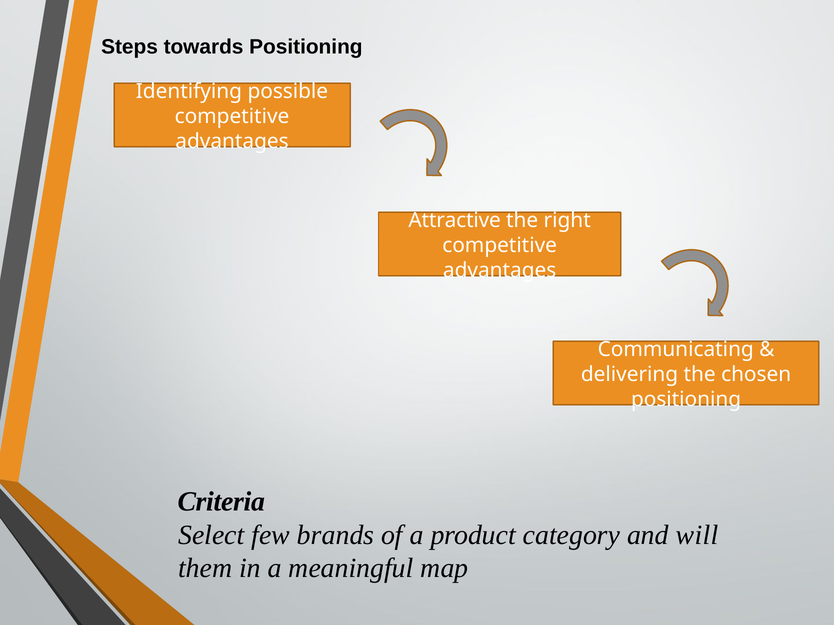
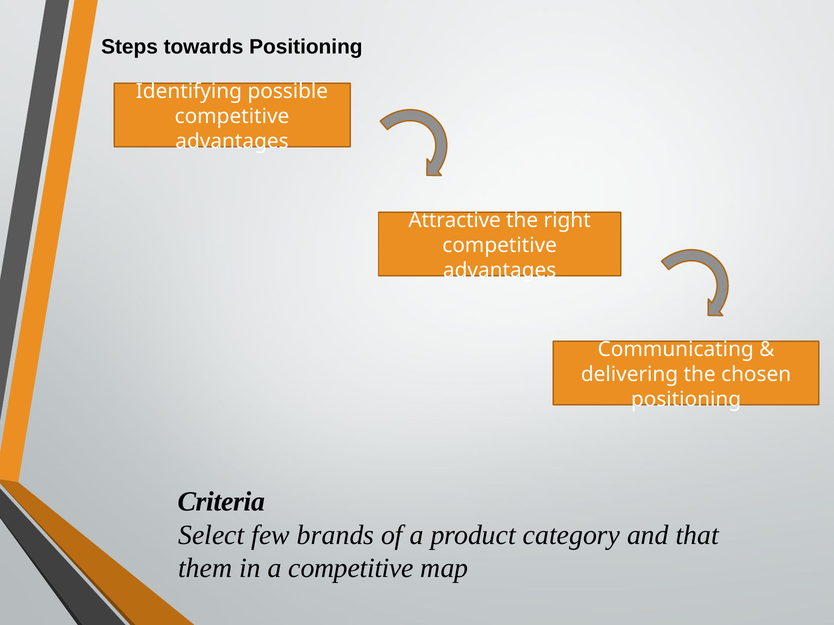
will: will -> that
a meaningful: meaningful -> competitive
